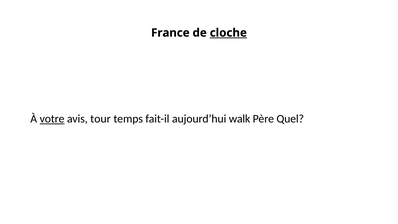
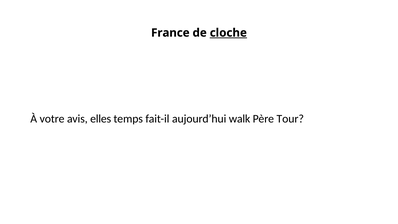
votre underline: present -> none
tour: tour -> elles
Quel: Quel -> Tour
